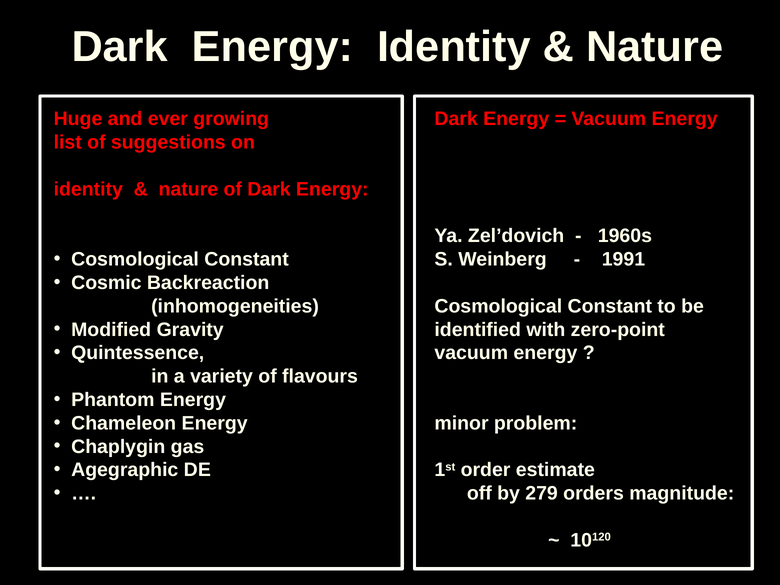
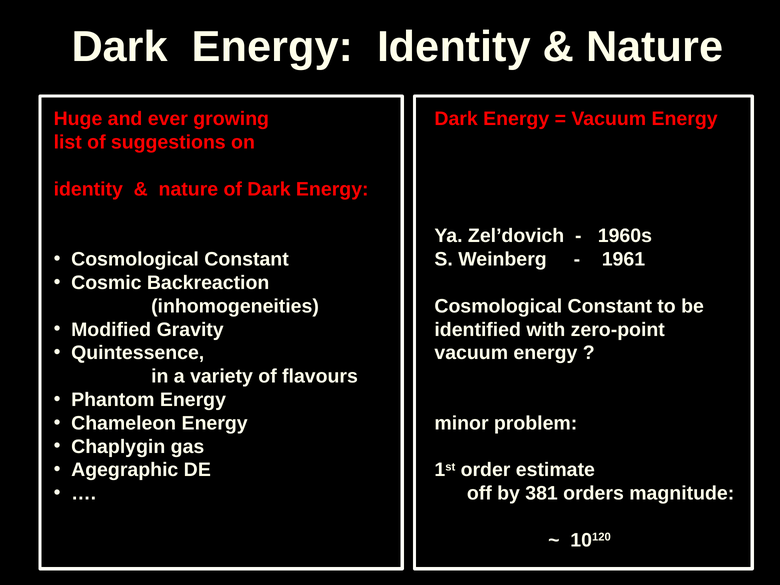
1991: 1991 -> 1961
279: 279 -> 381
